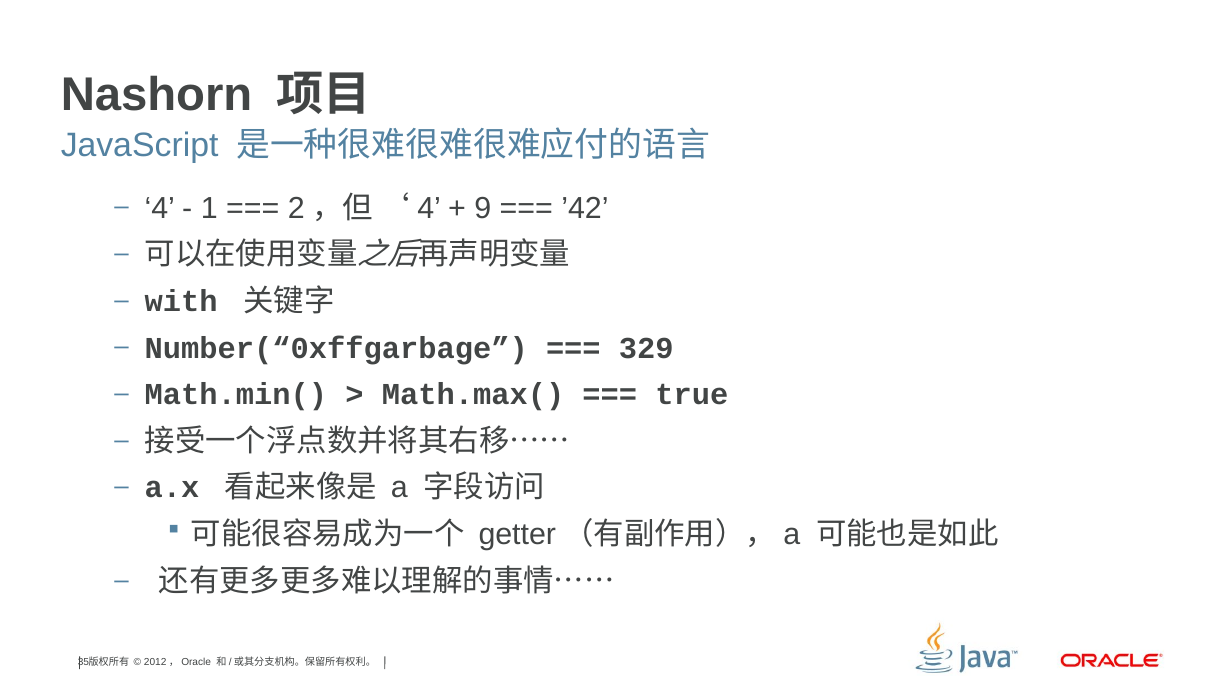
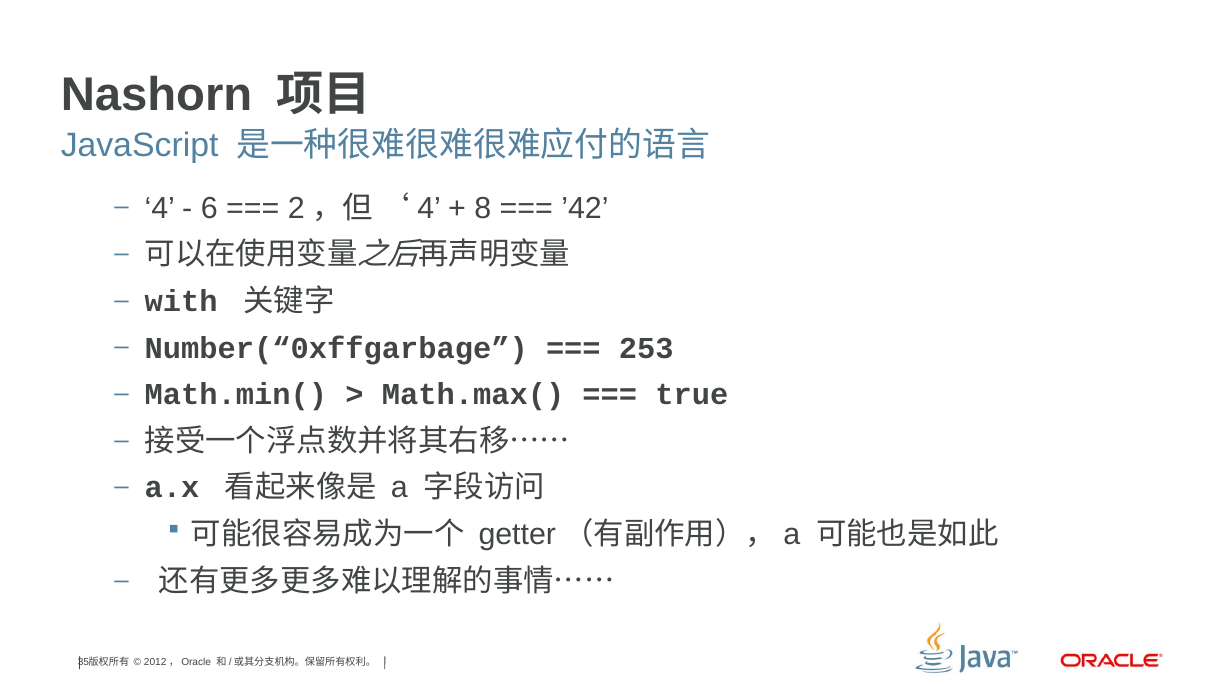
1: 1 -> 6
9: 9 -> 8
329: 329 -> 253
